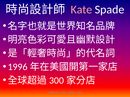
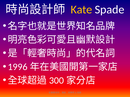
Kate colour: pink -> yellow
